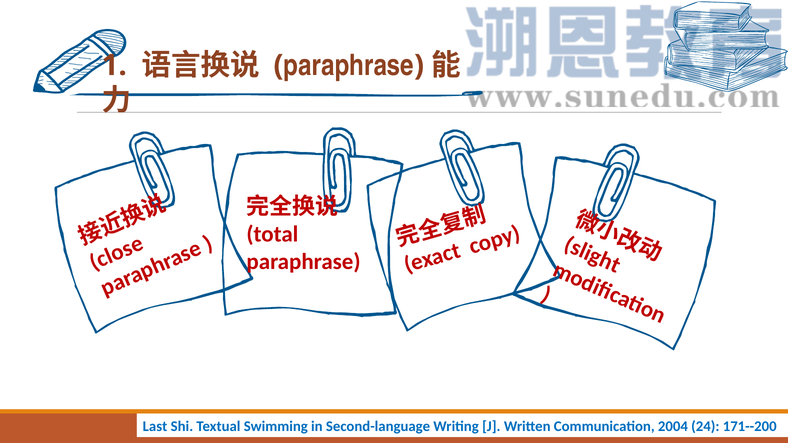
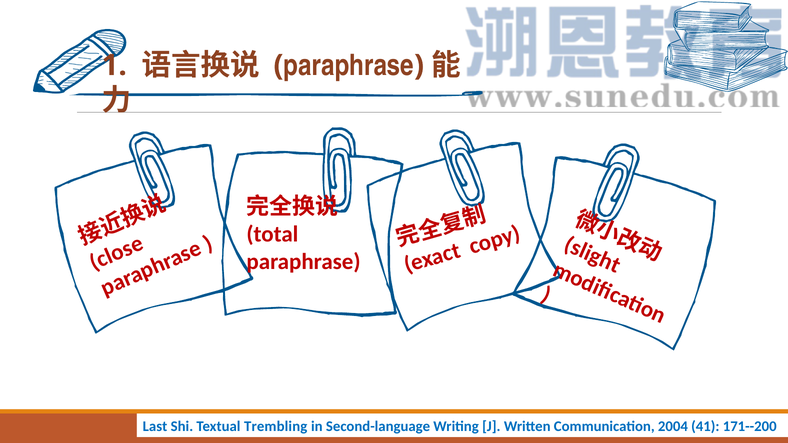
Swimming: Swimming -> Trembling
24: 24 -> 41
